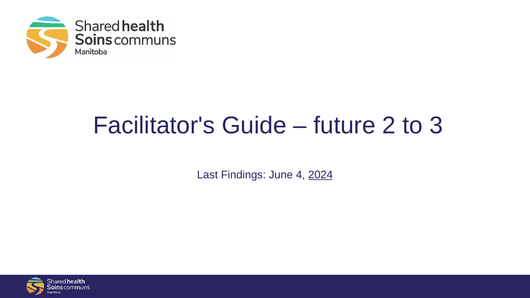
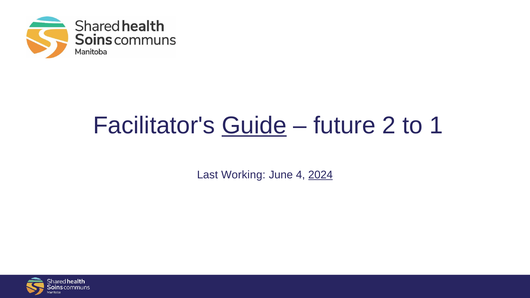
Guide underline: none -> present
3: 3 -> 1
Findings: Findings -> Working
